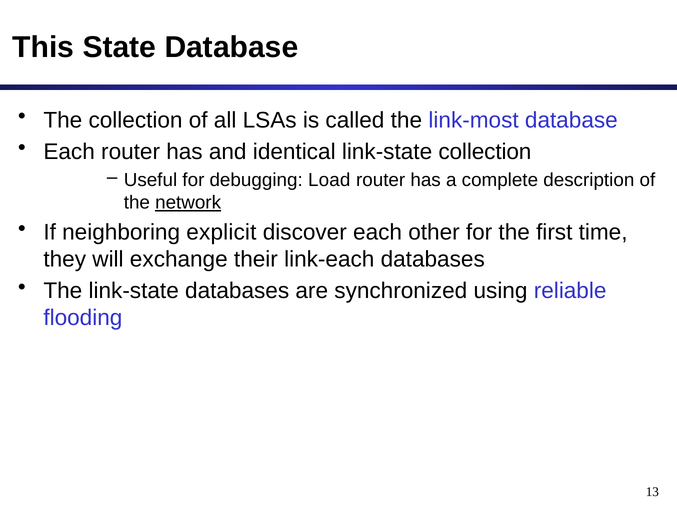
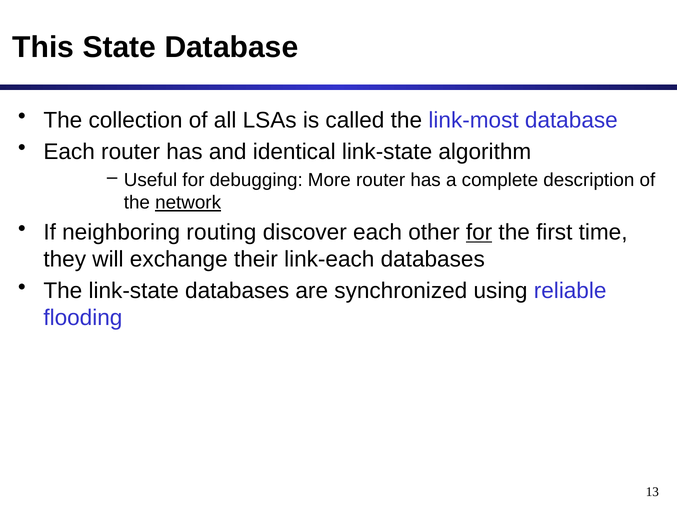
link-state collection: collection -> algorithm
Load: Load -> More
explicit: explicit -> routing
for at (479, 232) underline: none -> present
